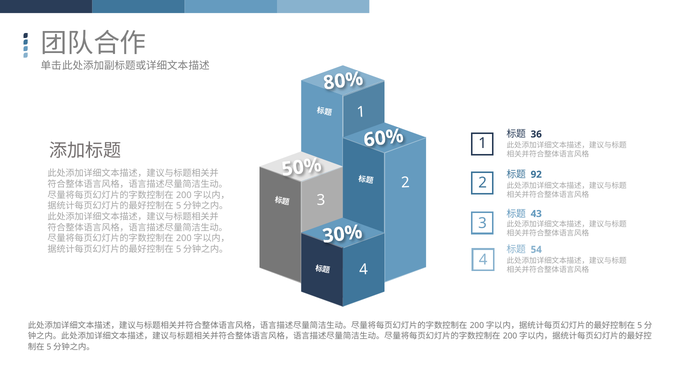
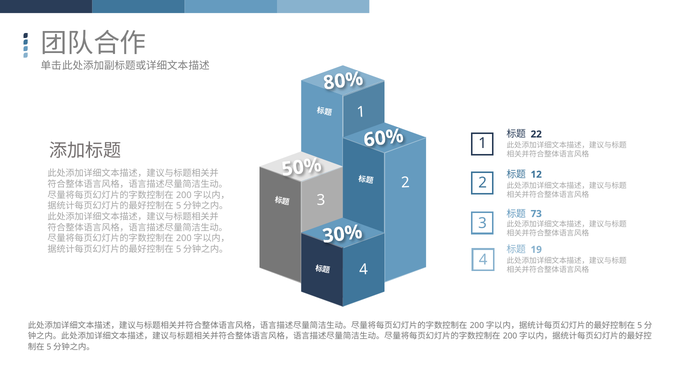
36: 36 -> 22
92: 92 -> 12
43: 43 -> 73
54: 54 -> 19
